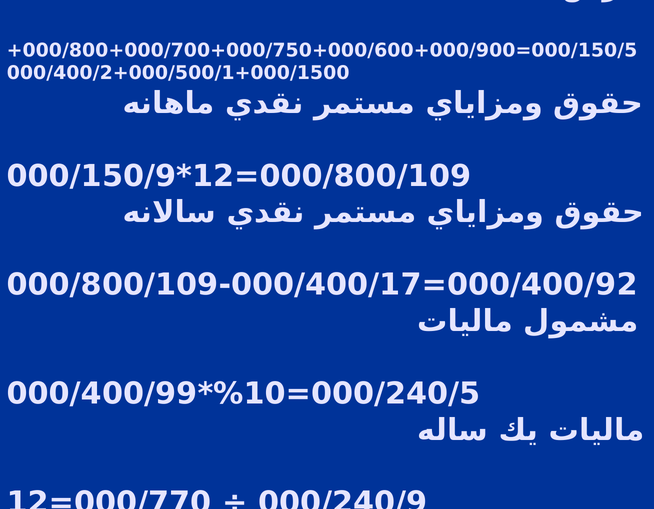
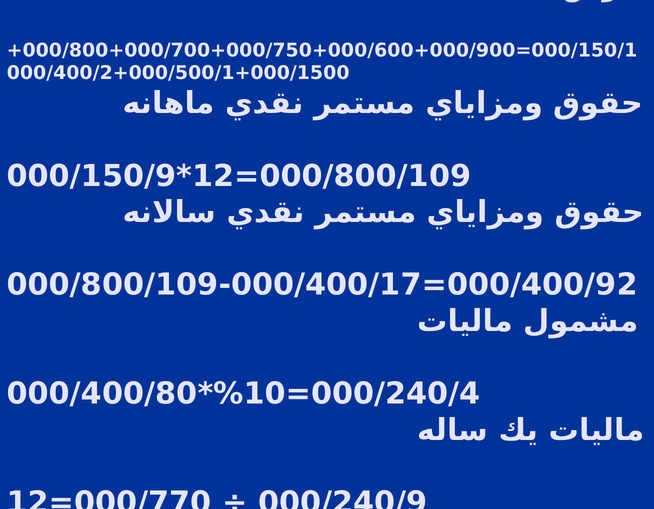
000/150/5: 000/150/5 -> 000/150/1
000/400/99: 000/400/99 -> 000/400/80
000/240/5: 000/240/5 -> 000/240/4
